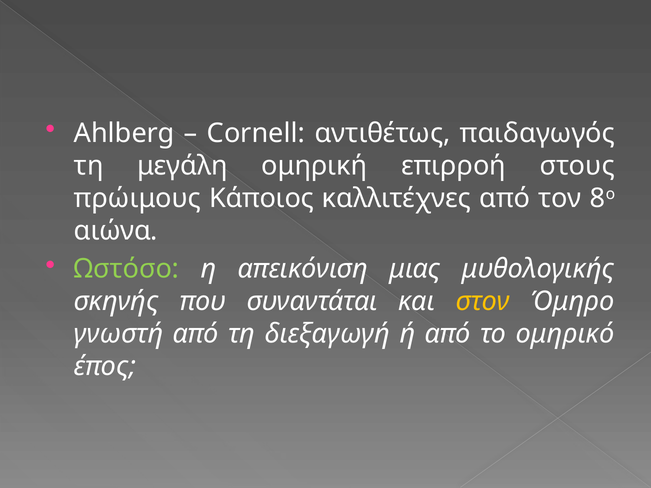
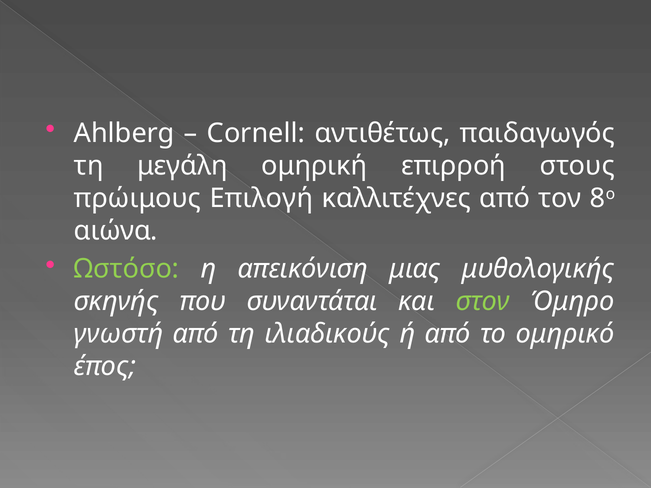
Κάποιος: Κάποιος -> Επιλογή
στον colour: yellow -> light green
διεξαγωγή: διεξαγωγή -> ιλιαδικούς
